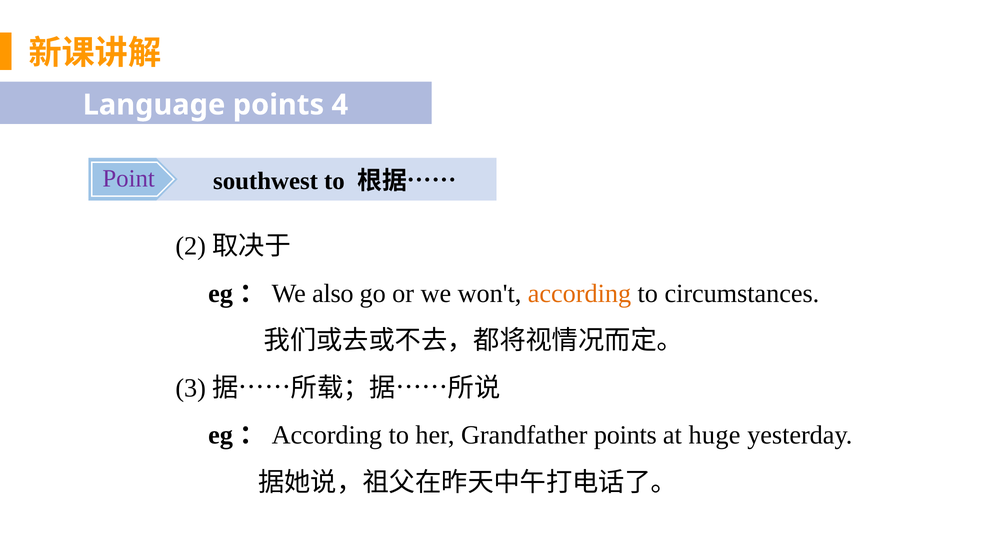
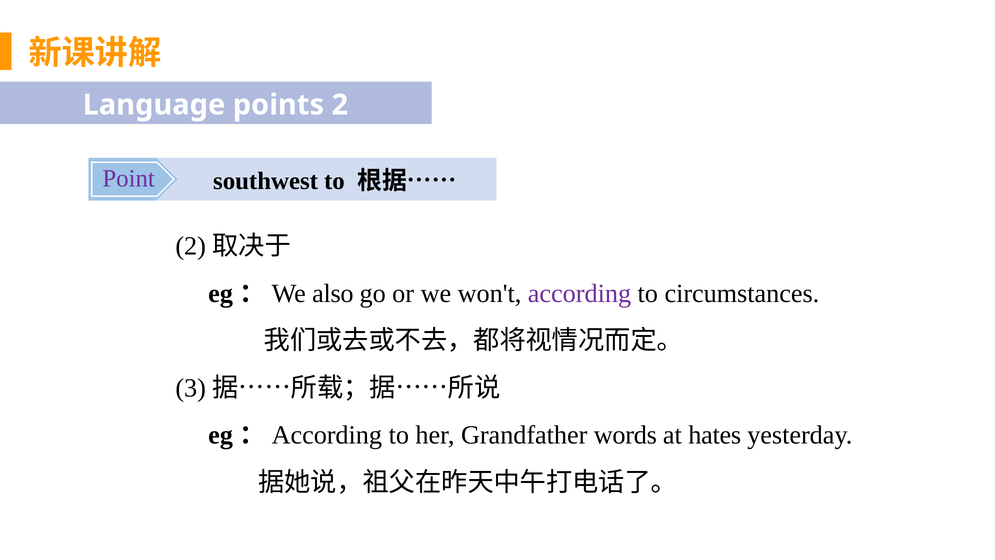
4: 4 -> 2
according colour: orange -> purple
Grandfather points: points -> words
huge: huge -> hates
